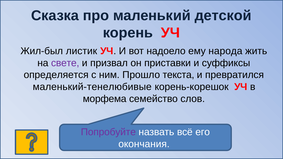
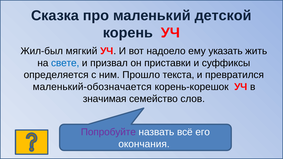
листик: листик -> мягкий
народа: народа -> указать
свете colour: purple -> blue
маленький-тенелюбивые: маленький-тенелюбивые -> маленький-обозначается
морфема: морфема -> значимая
